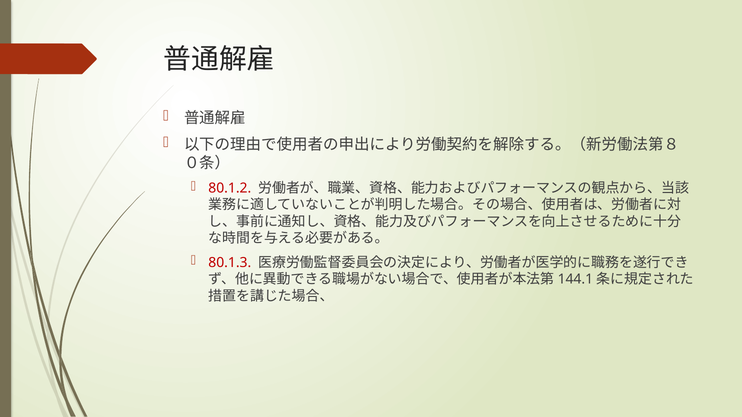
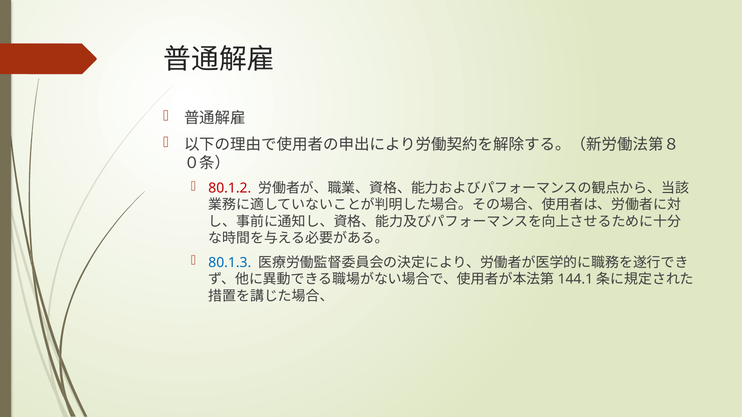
80.1.3 colour: red -> blue
